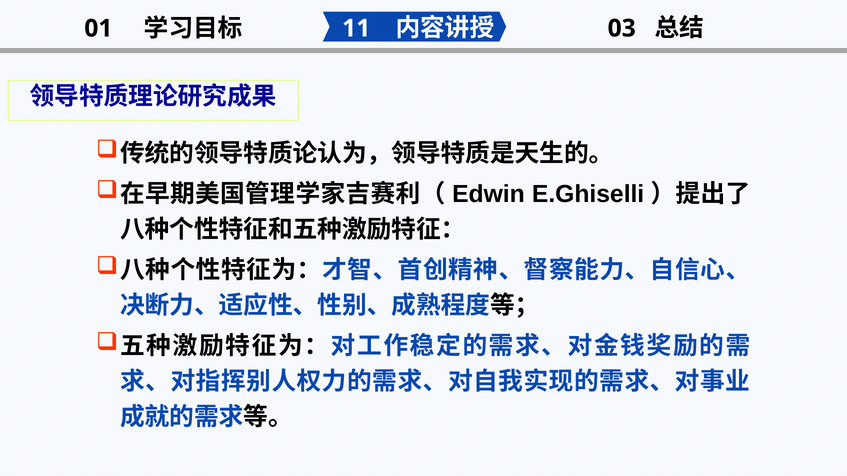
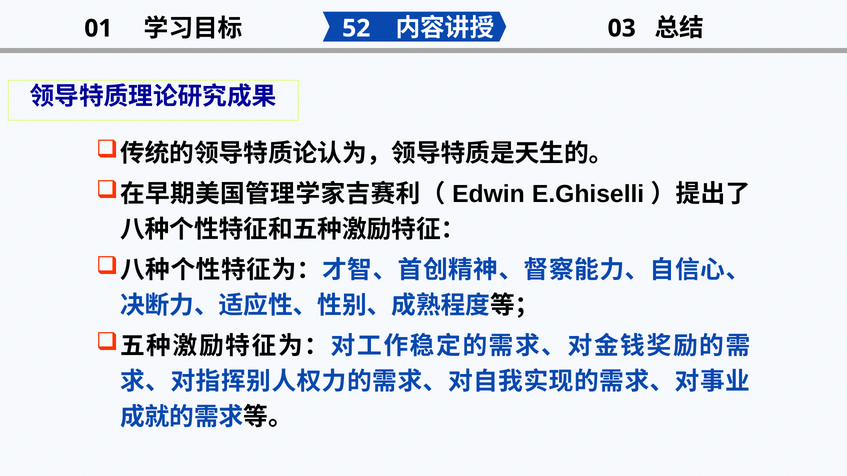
11: 11 -> 52
